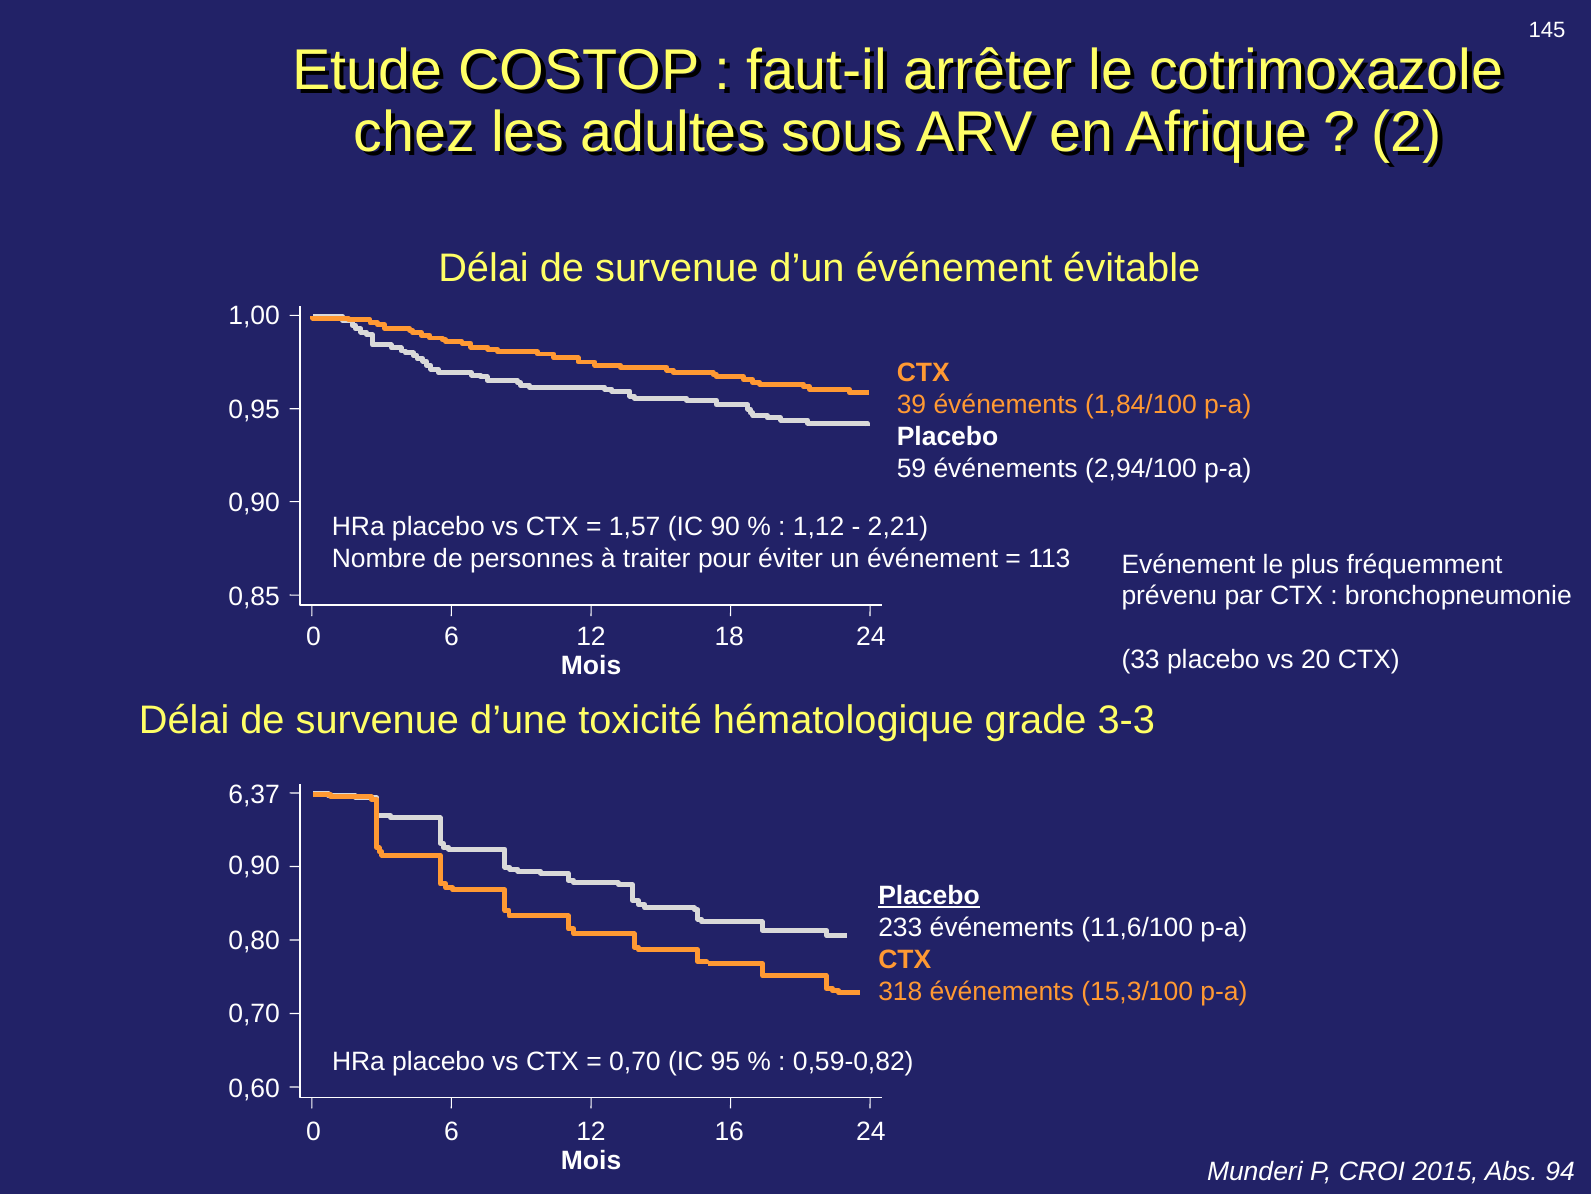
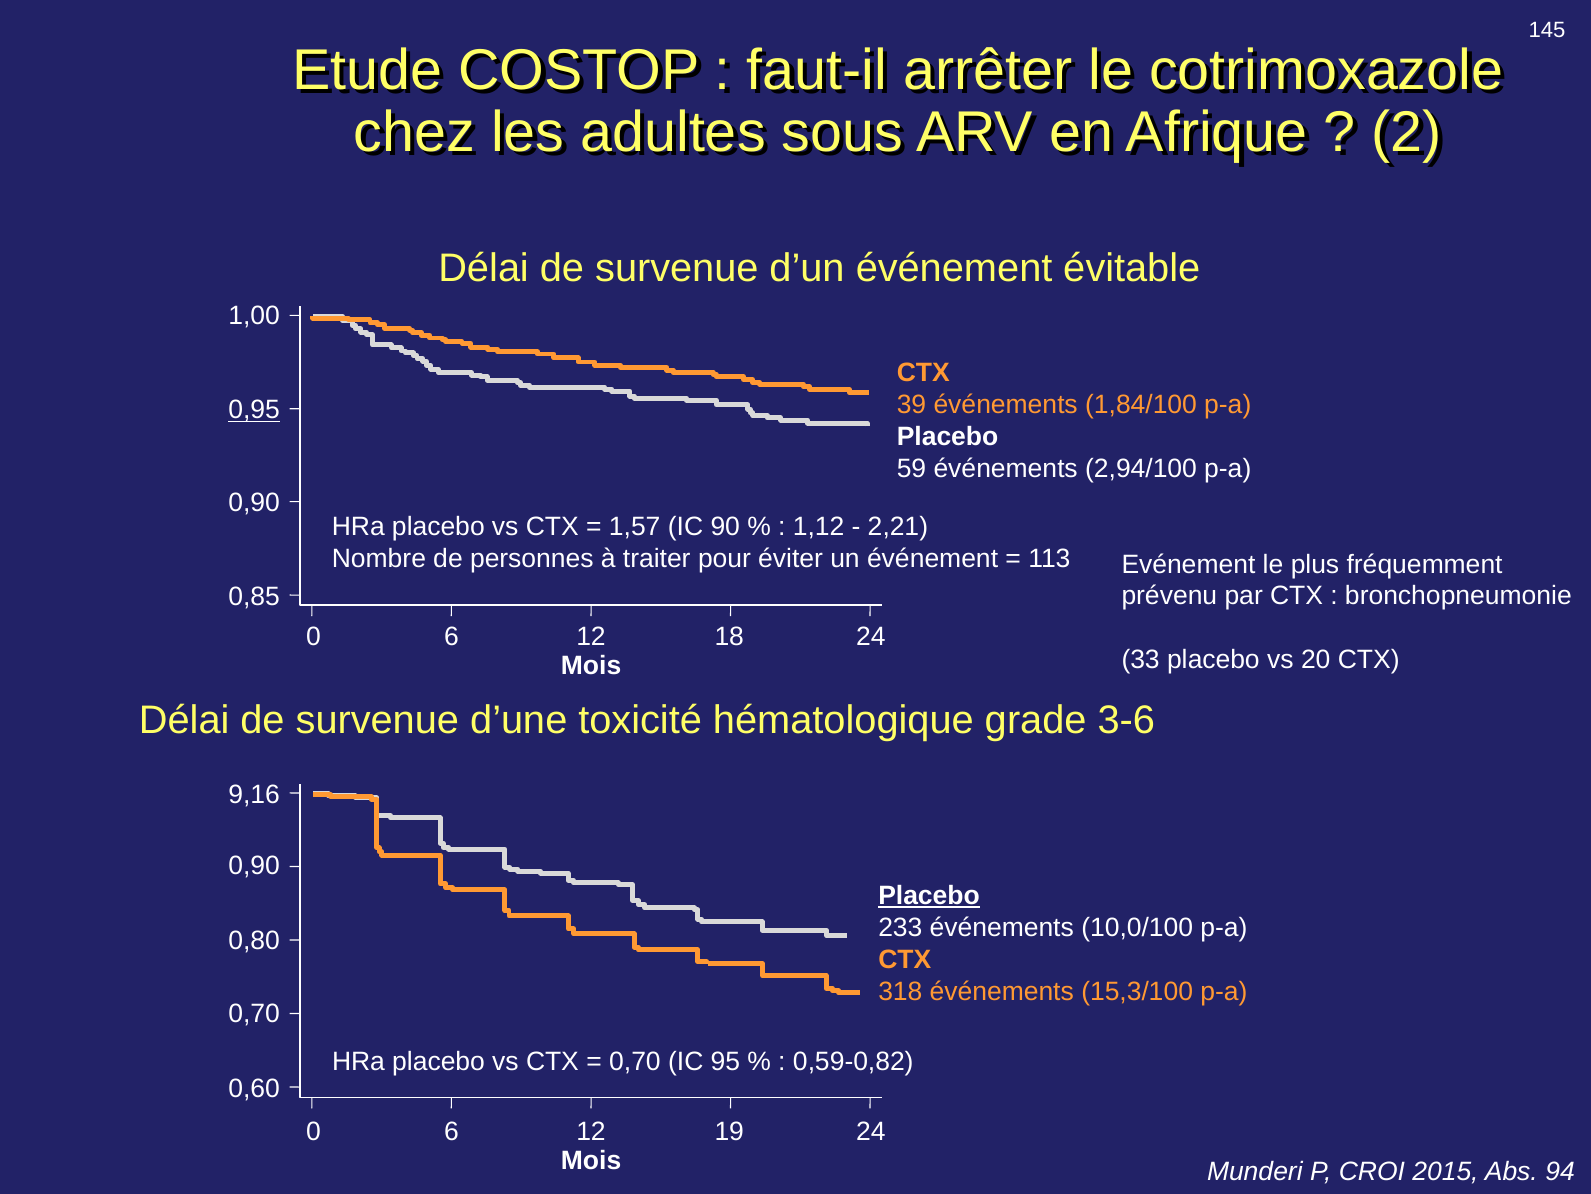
0,95 underline: none -> present
3-3: 3-3 -> 3-6
6,37: 6,37 -> 9,16
11,6/100: 11,6/100 -> 10,0/100
16: 16 -> 19
